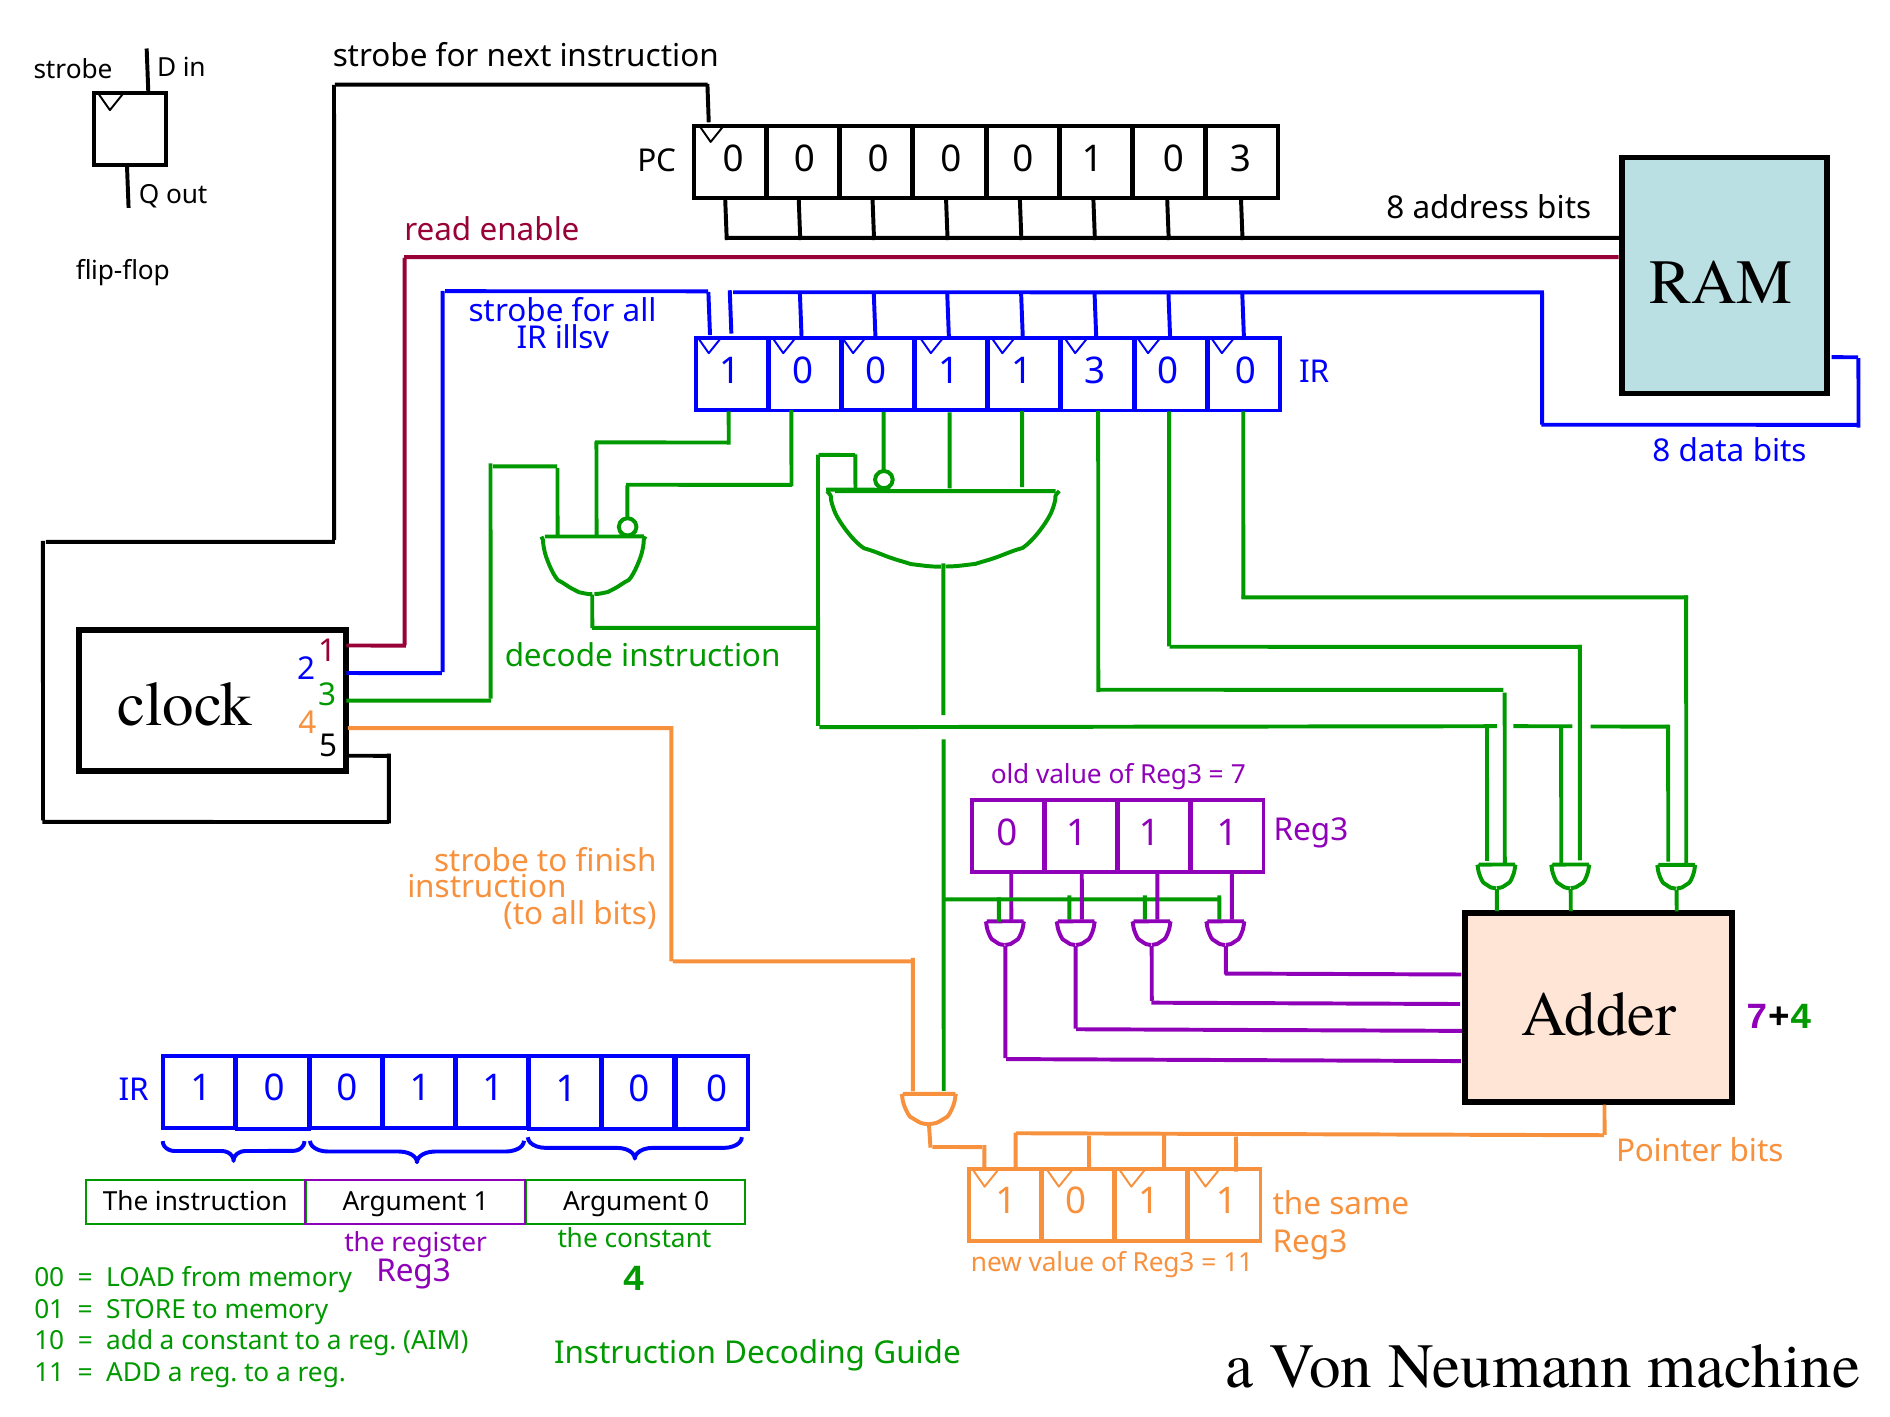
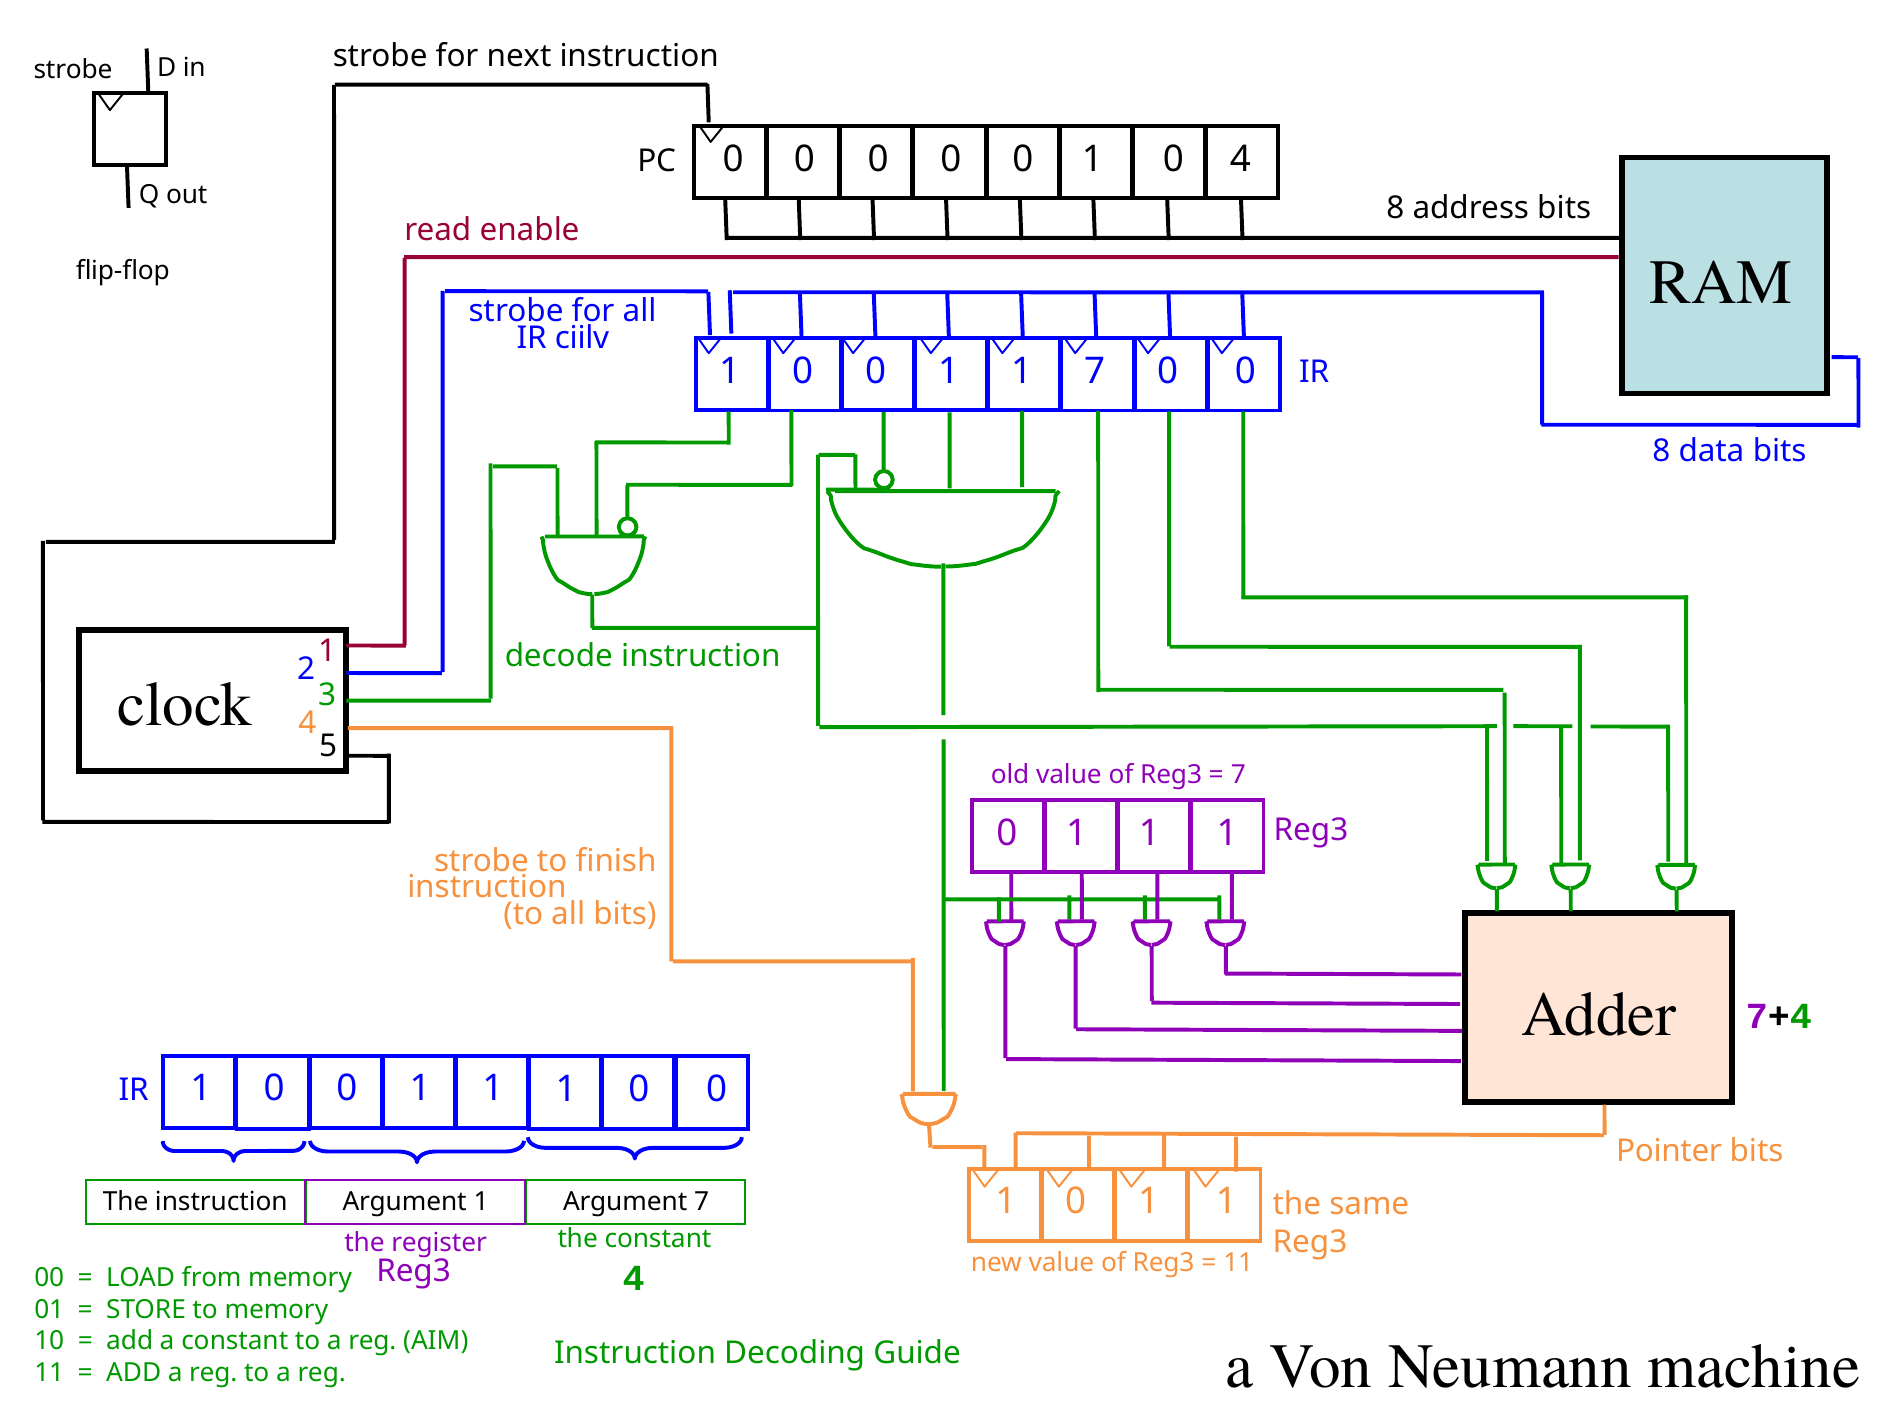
3 at (1240, 160): 3 -> 4
illsv: illsv -> ciilv
1 1 3: 3 -> 7
Argument 0: 0 -> 7
